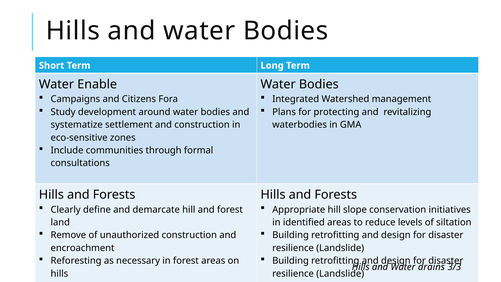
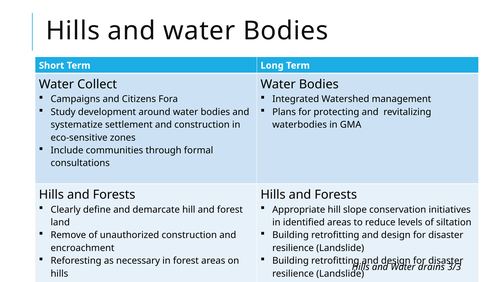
Enable: Enable -> Collect
